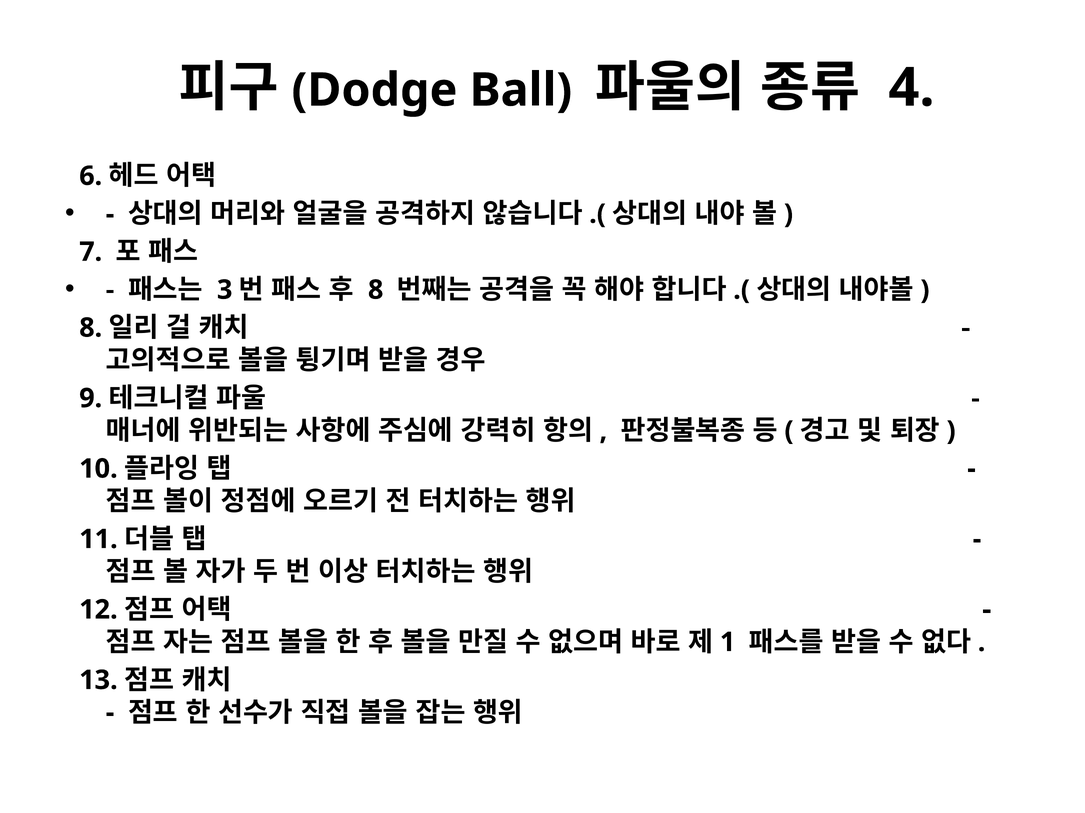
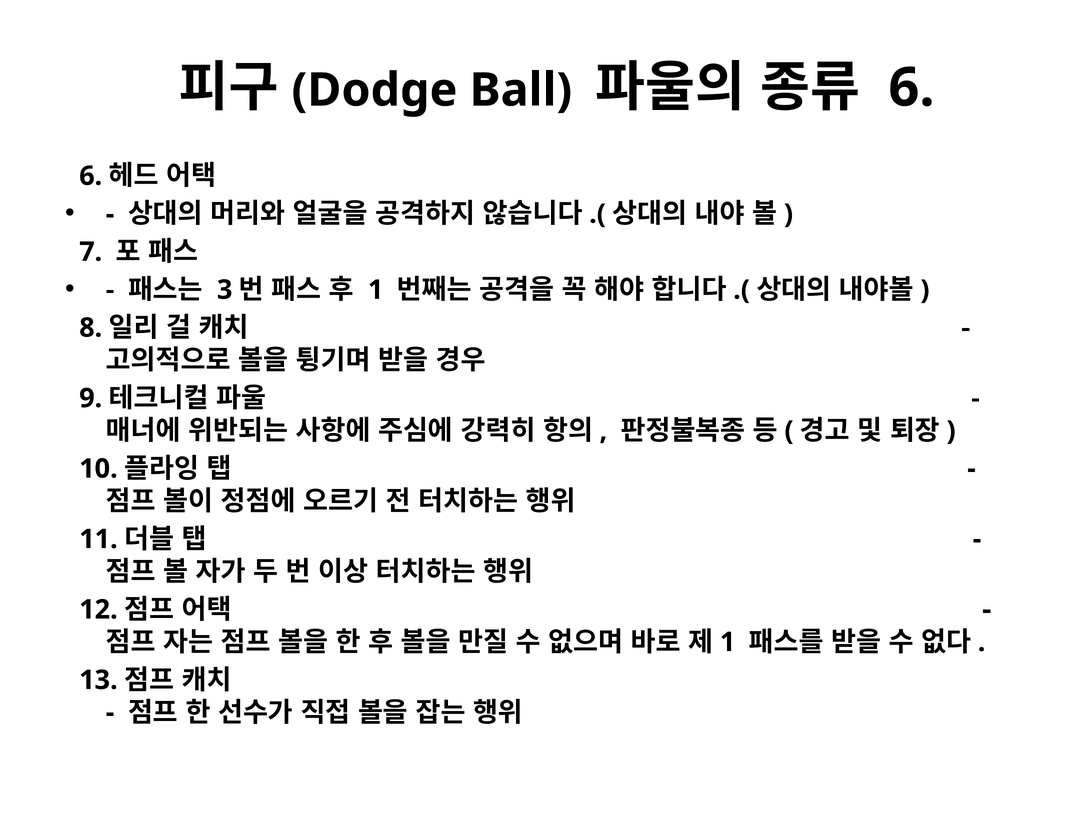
4 at (911, 88): 4 -> 6
8 at (376, 290): 8 -> 1
